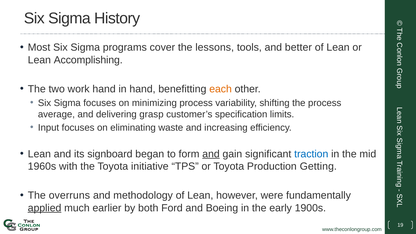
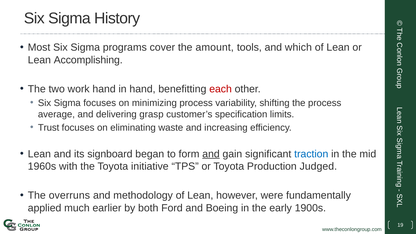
lessons: lessons -> amount
better: better -> which
each colour: orange -> red
Input: Input -> Trust
Getting: Getting -> Judged
applied underline: present -> none
